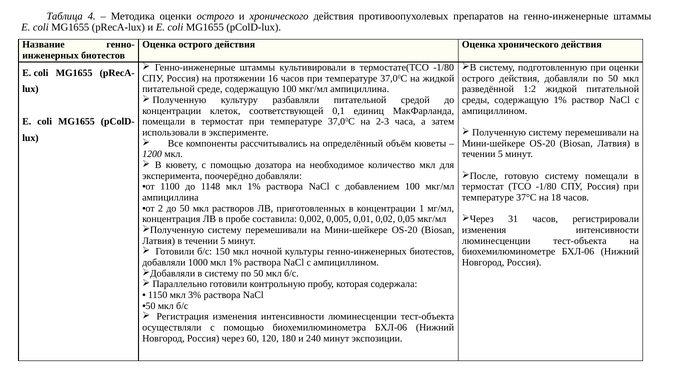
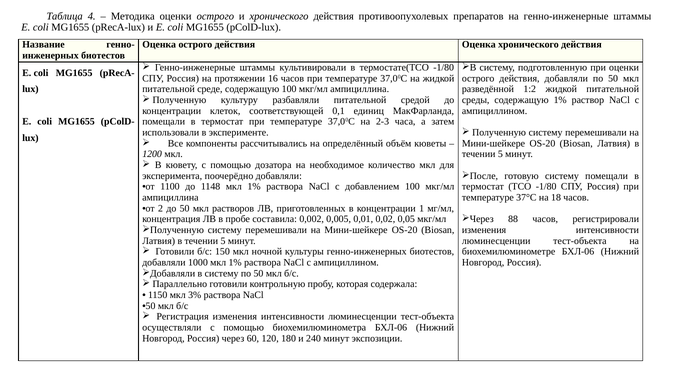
31: 31 -> 88
